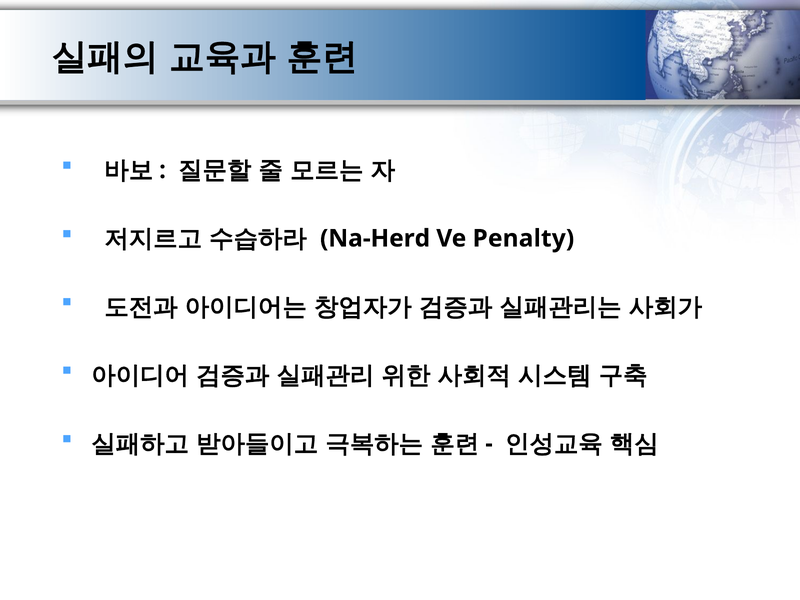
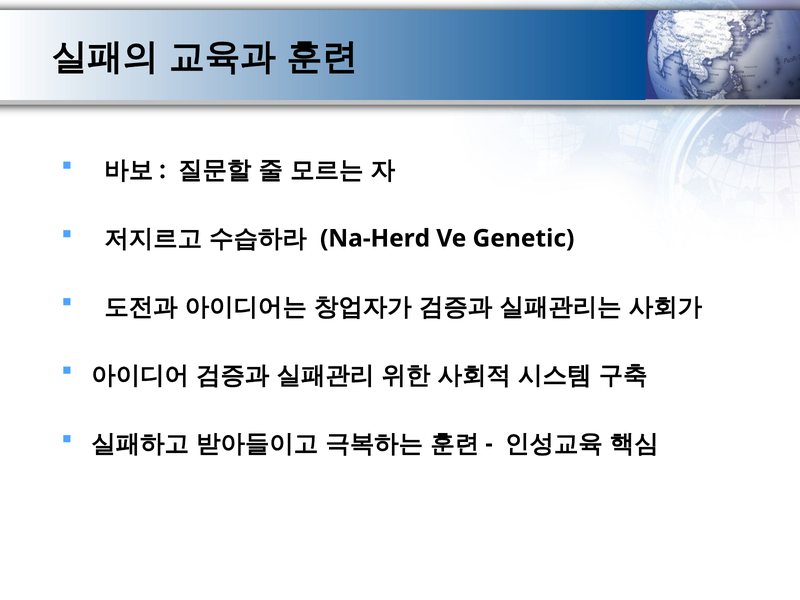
Penalty: Penalty -> Genetic
